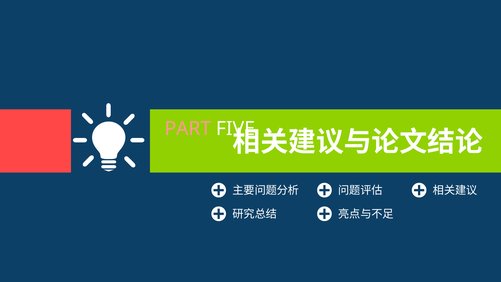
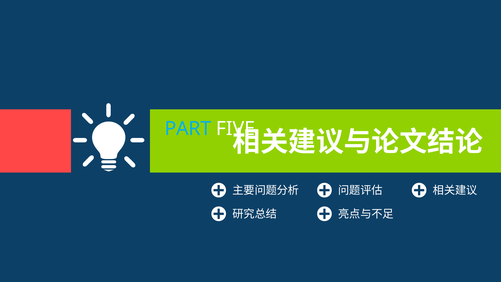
PART colour: pink -> light blue
